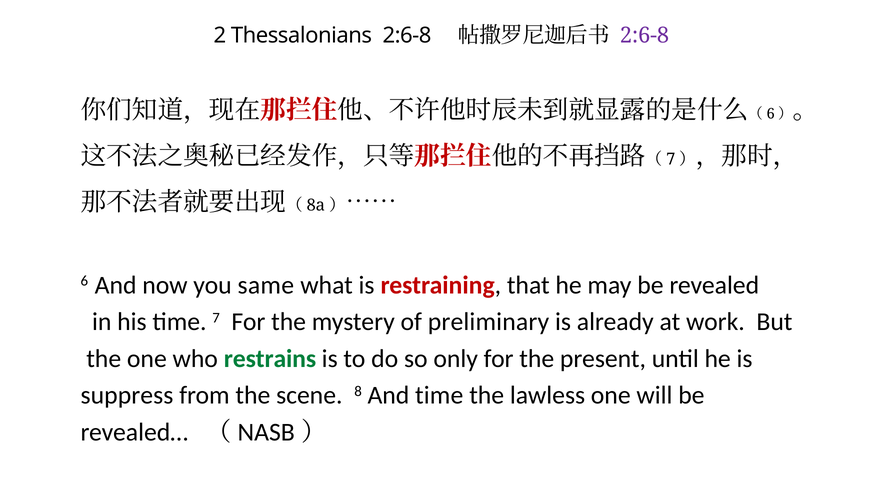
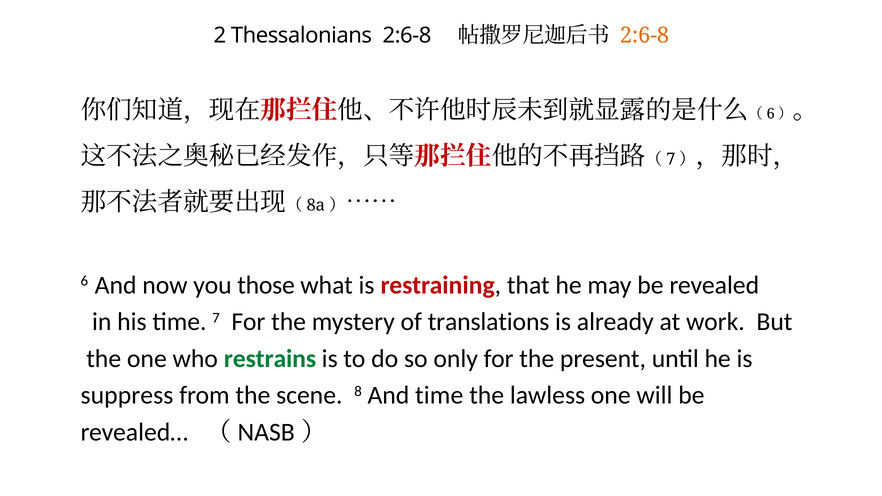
2:6-8 at (644, 36) colour: purple -> orange
same: same -> those
preliminary: preliminary -> translations
